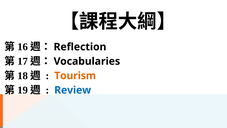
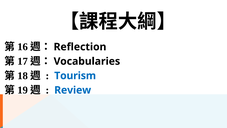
Tourism colour: orange -> blue
